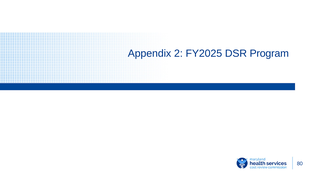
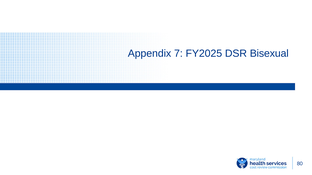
2: 2 -> 7
Program: Program -> Bisexual
